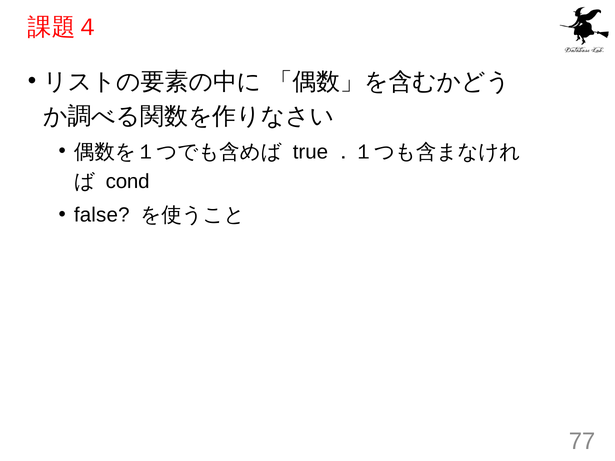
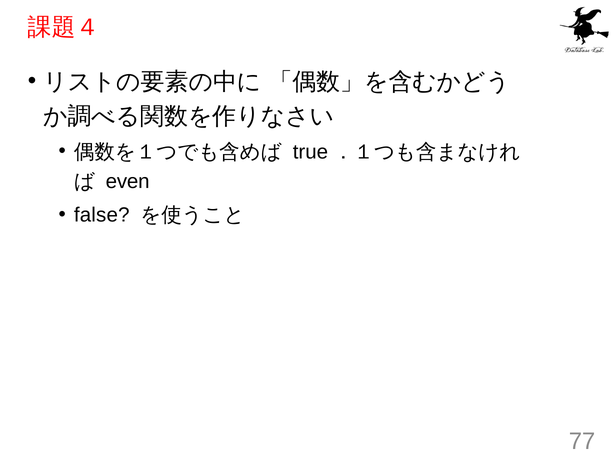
cond: cond -> even
